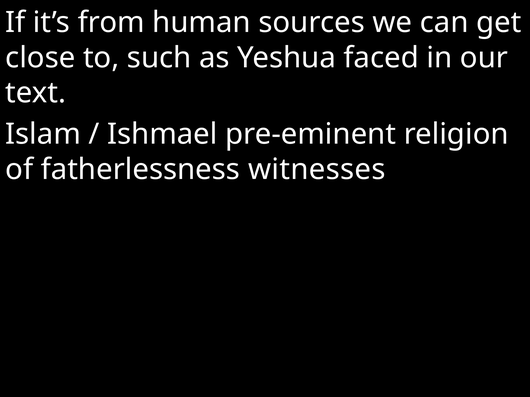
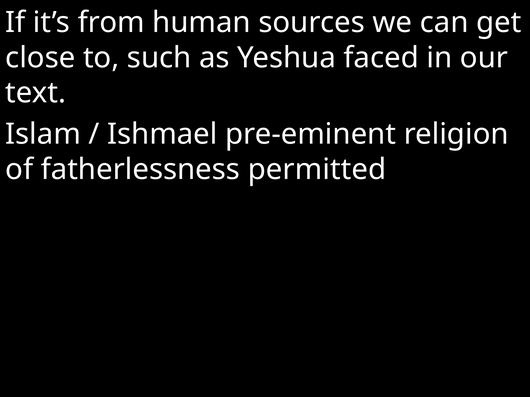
witnesses: witnesses -> permitted
